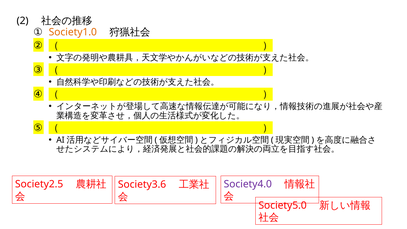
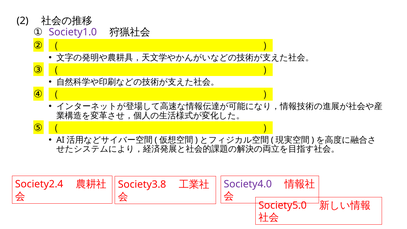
Society1.0 colour: orange -> purple
Society2.5: Society2.5 -> Society2.4
Society3.6: Society3.6 -> Society3.8
